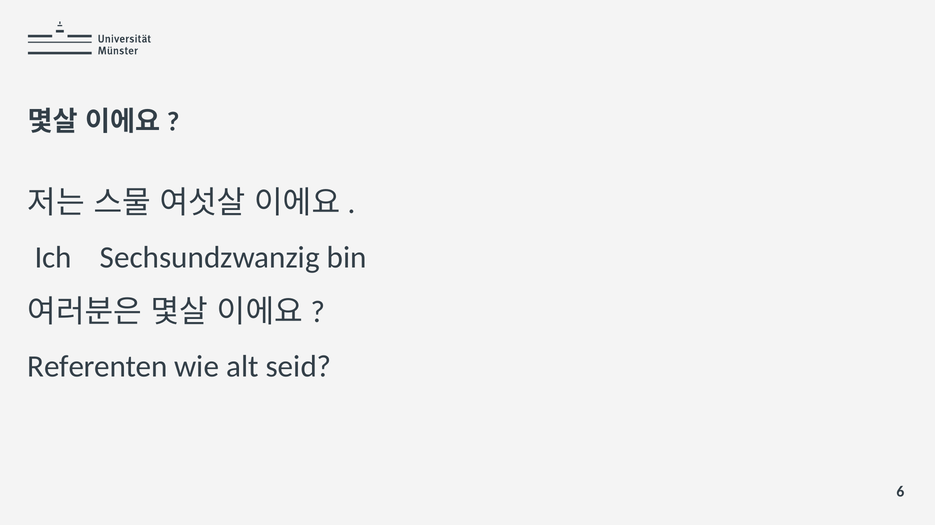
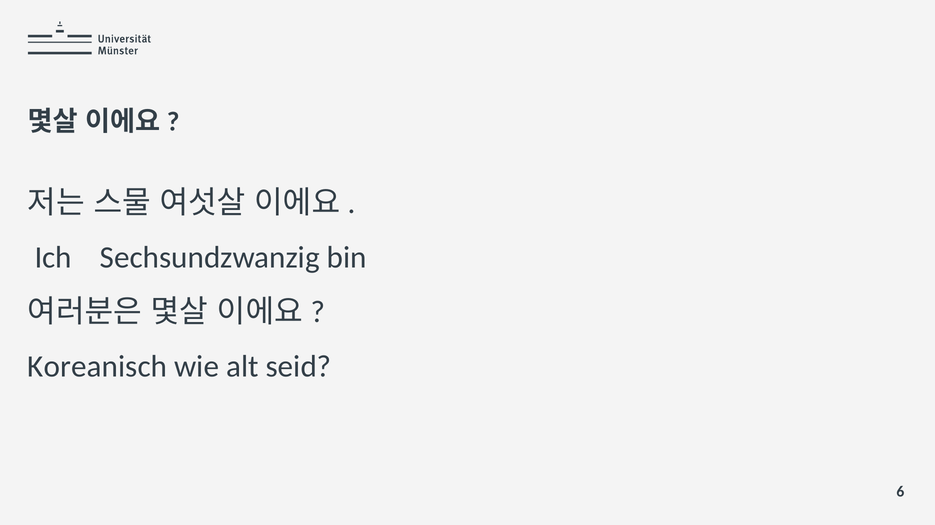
Referenten at (97, 367): Referenten -> Koreanisch
